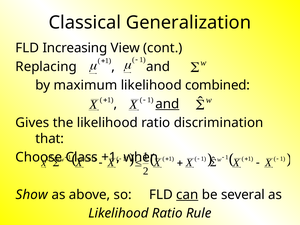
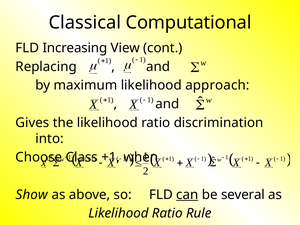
Generalization: Generalization -> Computational
combined: combined -> approach
and at (167, 104) underline: present -> none
that: that -> into
